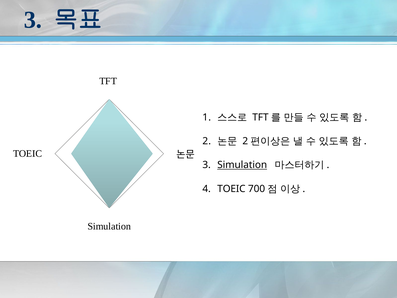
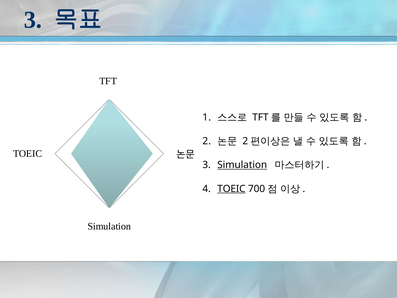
TOEIC at (231, 189) underline: none -> present
